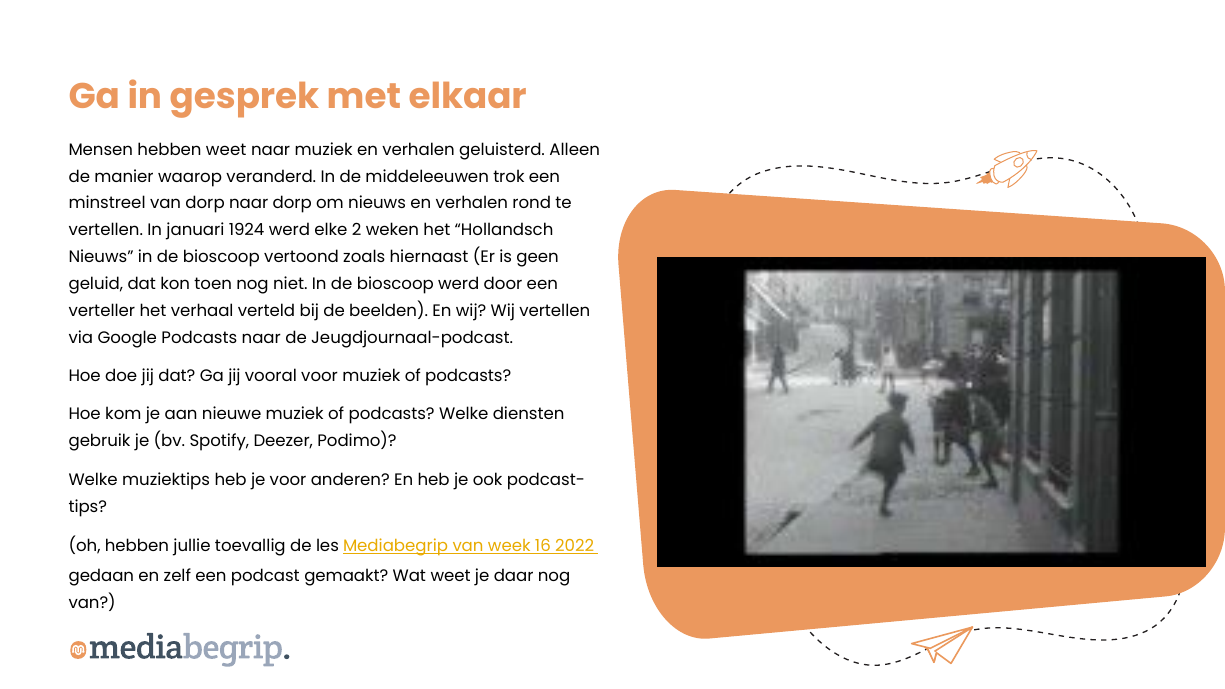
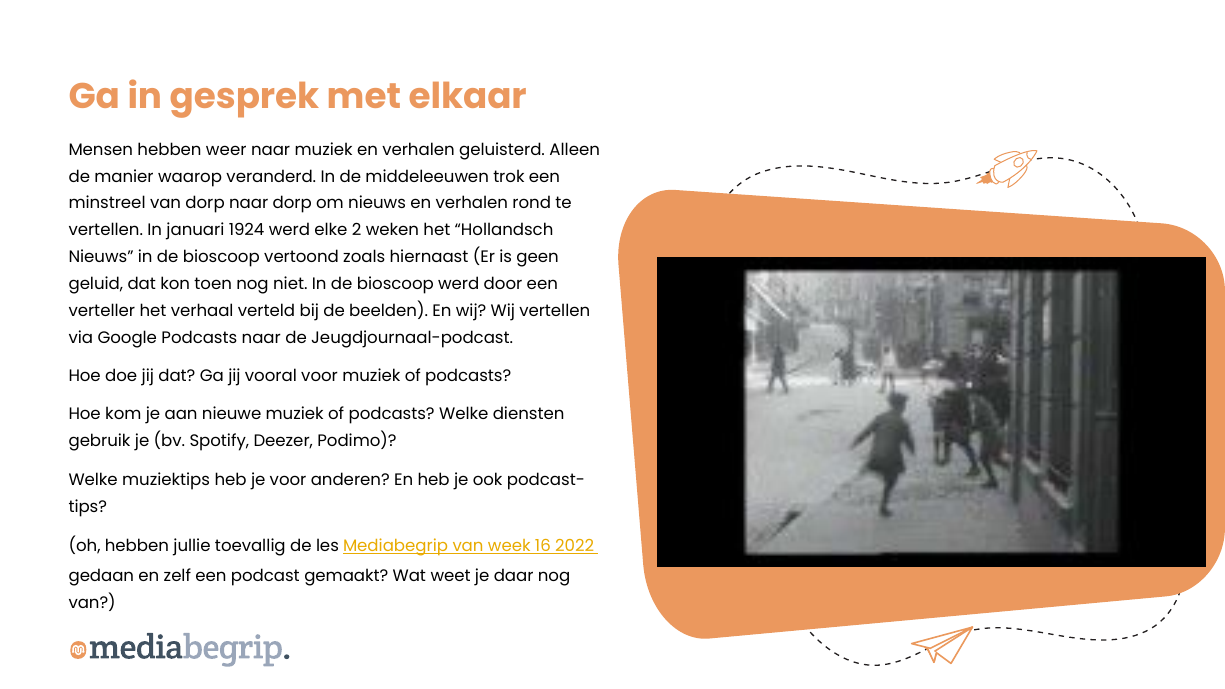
hebben weet: weet -> weer
